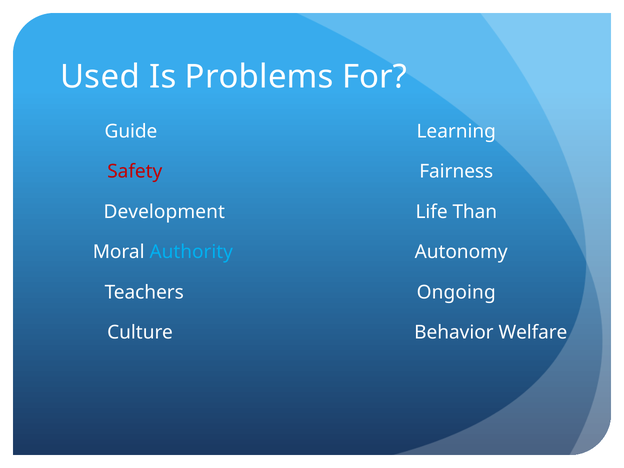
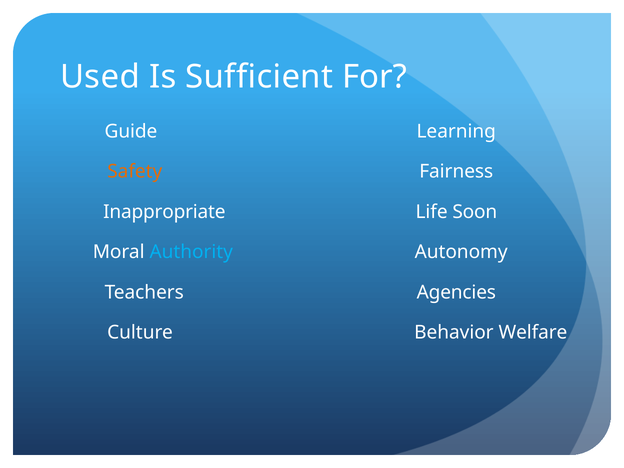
Problems: Problems -> Sufficient
Safety colour: red -> orange
Development: Development -> Inappropriate
Than: Than -> Soon
Ongoing: Ongoing -> Agencies
